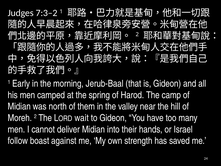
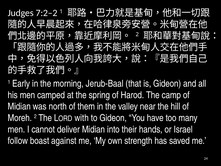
7:3–2: 7:3–2 -> 7:2–2
wait: wait -> with
